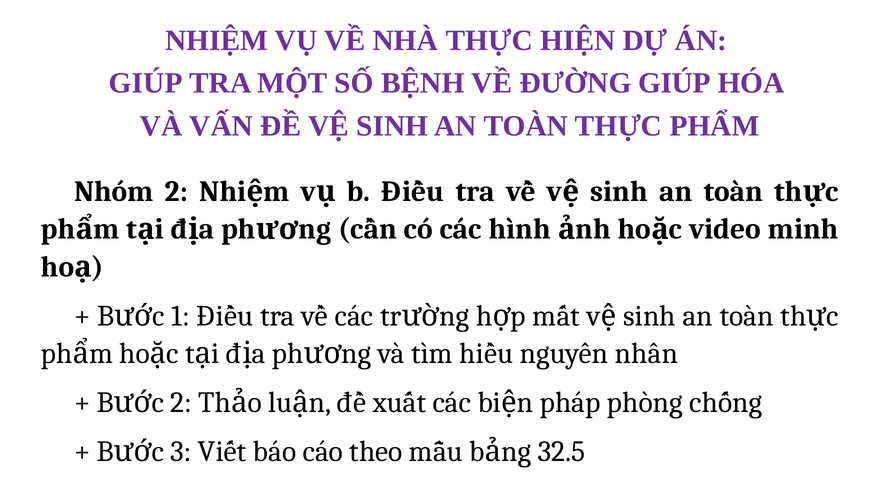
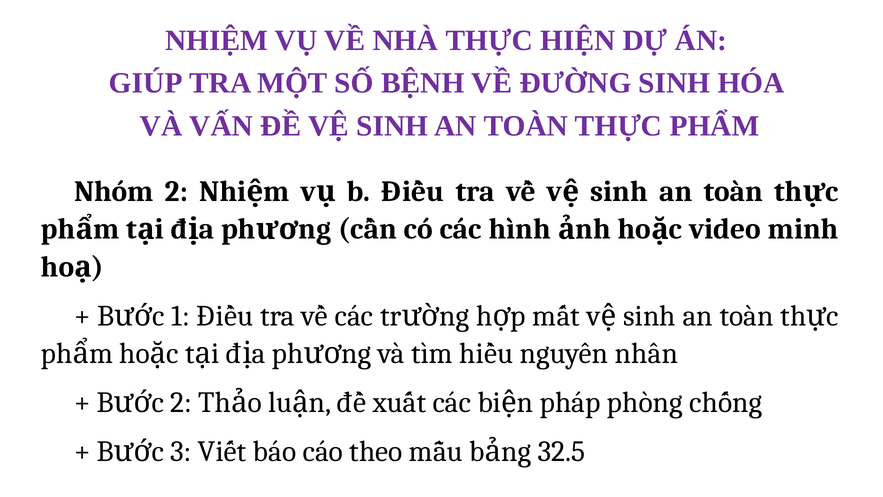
ĐƯỜNG GIÚP: GIÚP -> SINH
